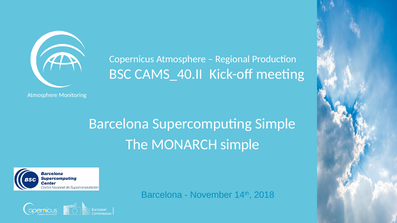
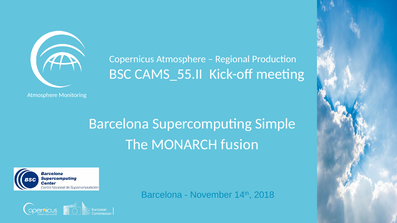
CAMS_40.II: CAMS_40.II -> CAMS_55.II
MONARCH simple: simple -> fusion
